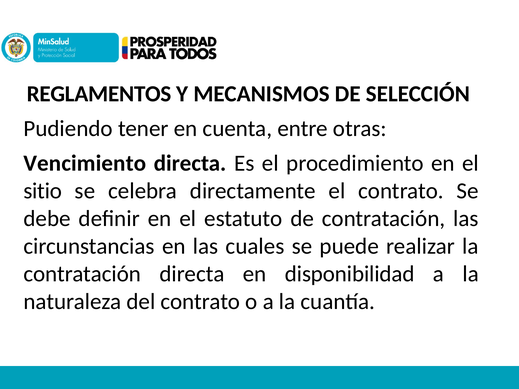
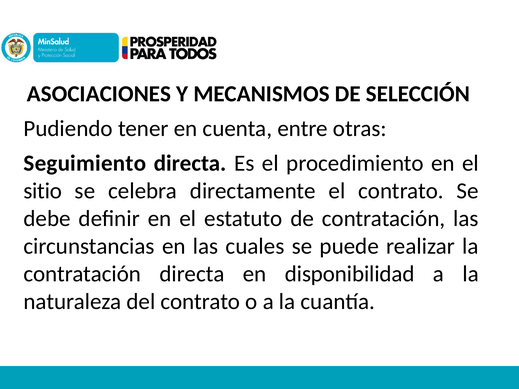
REGLAMENTOS: REGLAMENTOS -> ASOCIACIONES
Vencimiento: Vencimiento -> Seguimiento
